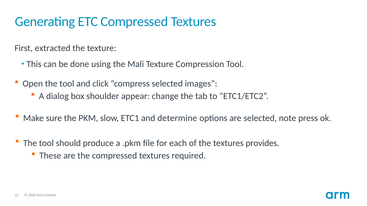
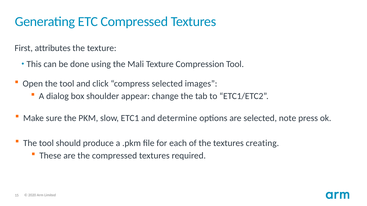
extracted: extracted -> attributes
provides: provides -> creating
